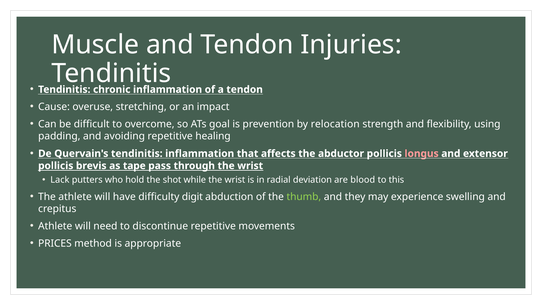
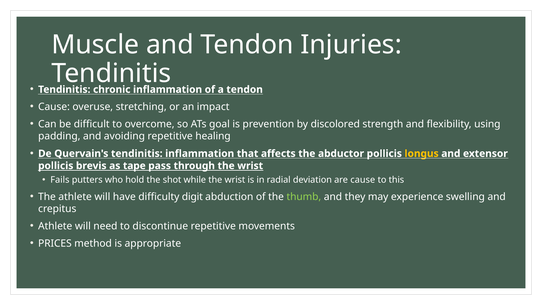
relocation: relocation -> discolored
longus colour: pink -> yellow
Lack: Lack -> Fails
are blood: blood -> cause
